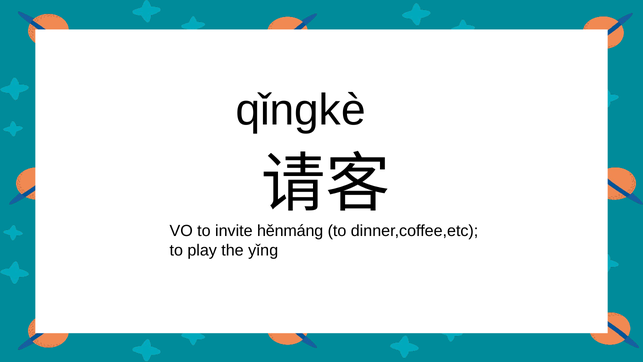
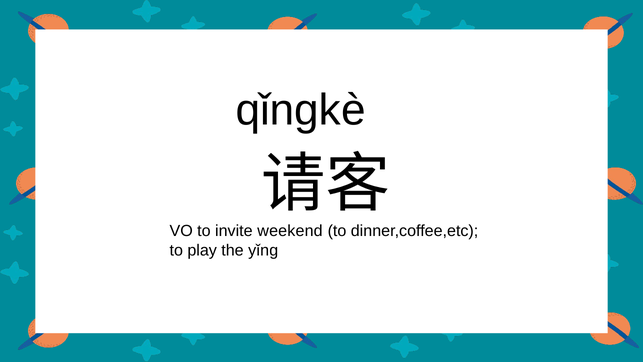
hěnmáng: hěnmáng -> weekend
